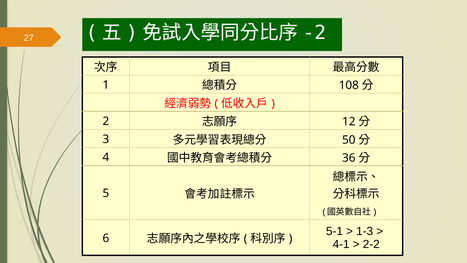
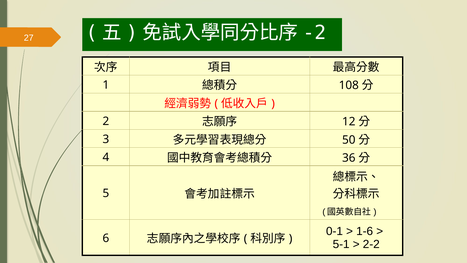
5-1: 5-1 -> 0-1
1-3: 1-3 -> 1-6
4-1: 4-1 -> 5-1
